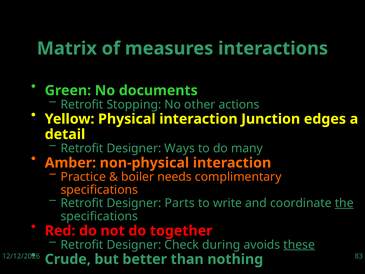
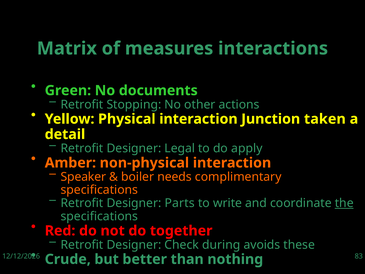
edges: edges -> taken
Ways: Ways -> Legal
many: many -> apply
Practice: Practice -> Speaker
these underline: present -> none
